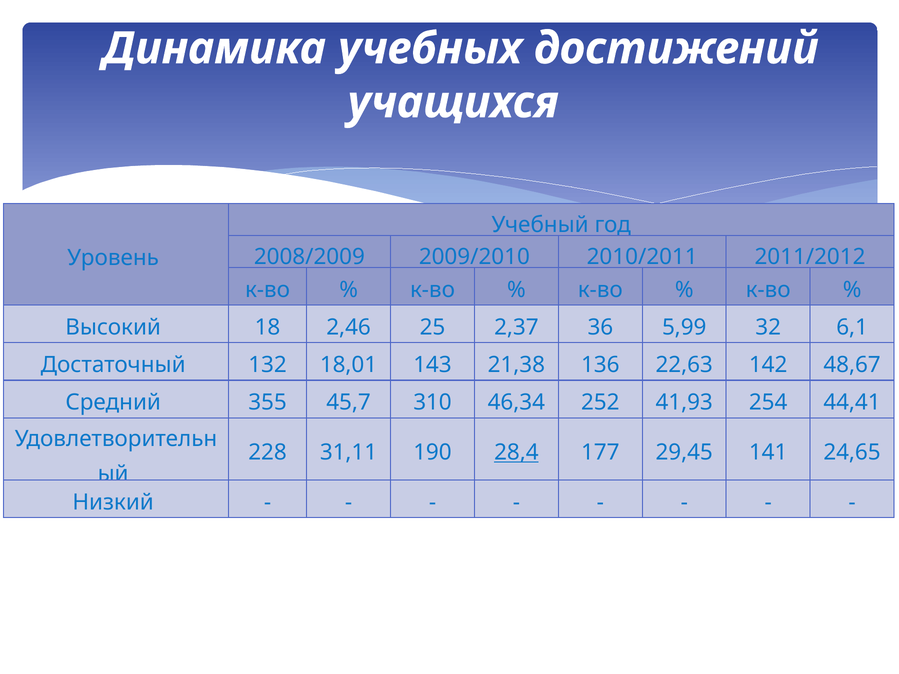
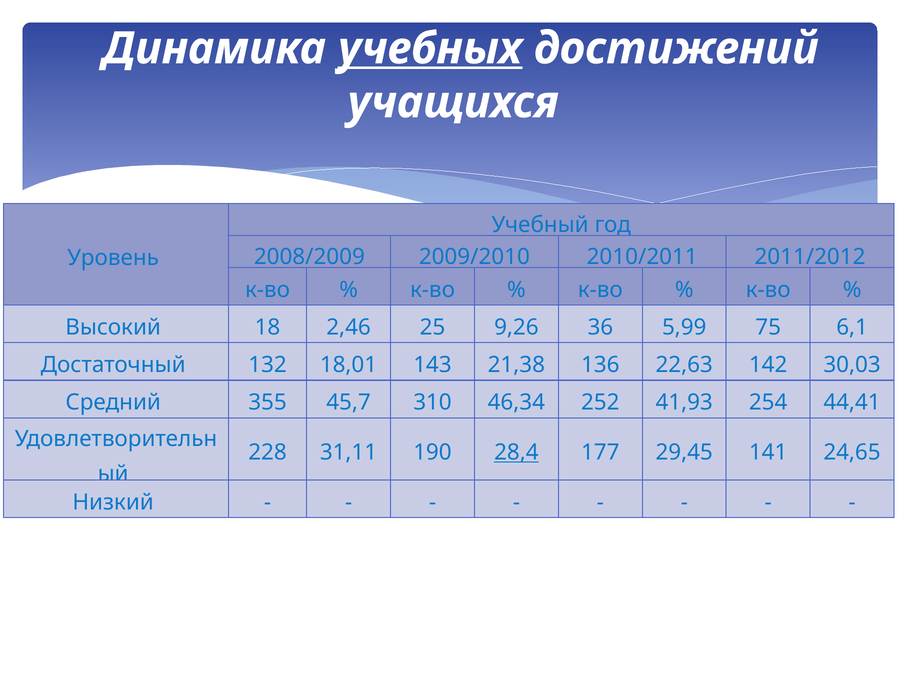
учебных underline: none -> present
2,37: 2,37 -> 9,26
32: 32 -> 75
48,67: 48,67 -> 30,03
